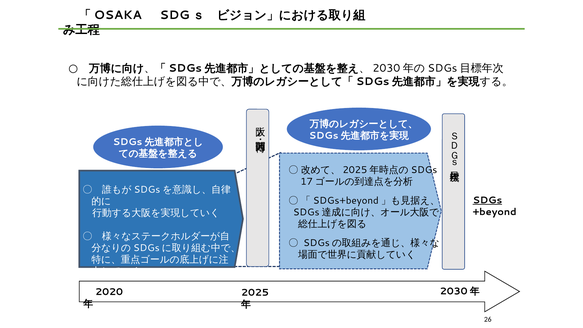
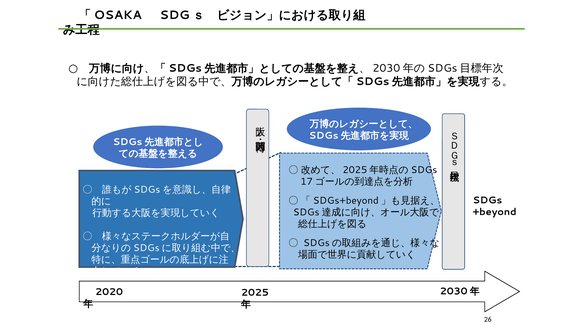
SDGs underline: present -> none
